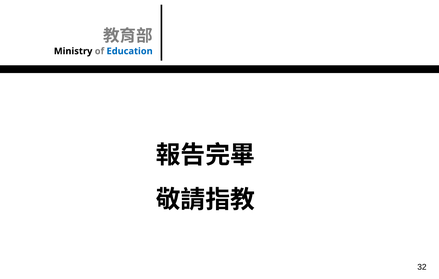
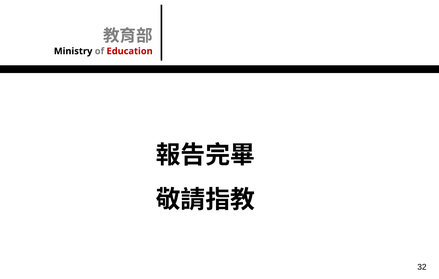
Education colour: blue -> red
